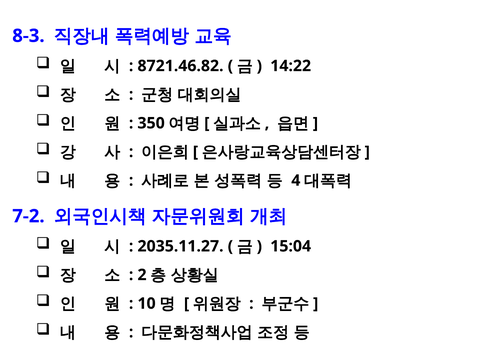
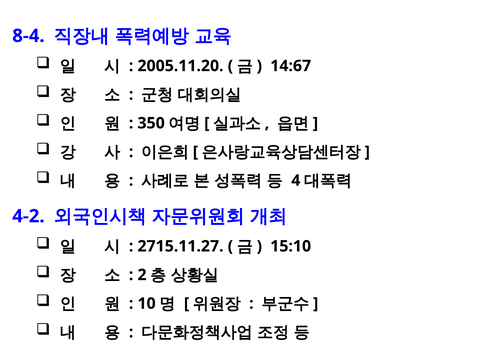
8-3: 8-3 -> 8-4
8721.46.82: 8721.46.82 -> 2005.11.20
14:22: 14:22 -> 14:67
7-2: 7-2 -> 4-2
2035.11.27: 2035.11.27 -> 2715.11.27
15:04: 15:04 -> 15:10
